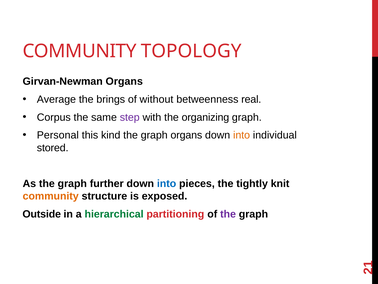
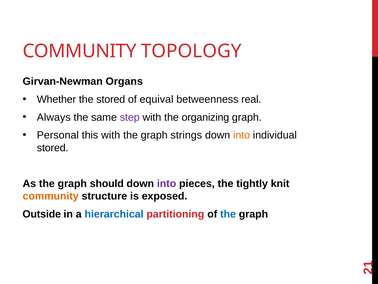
Average: Average -> Whether
the brings: brings -> stored
without: without -> equival
Corpus: Corpus -> Always
this kind: kind -> with
graph organs: organs -> strings
further: further -> should
into at (167, 183) colour: blue -> purple
hierarchical colour: green -> blue
the at (228, 214) colour: purple -> blue
